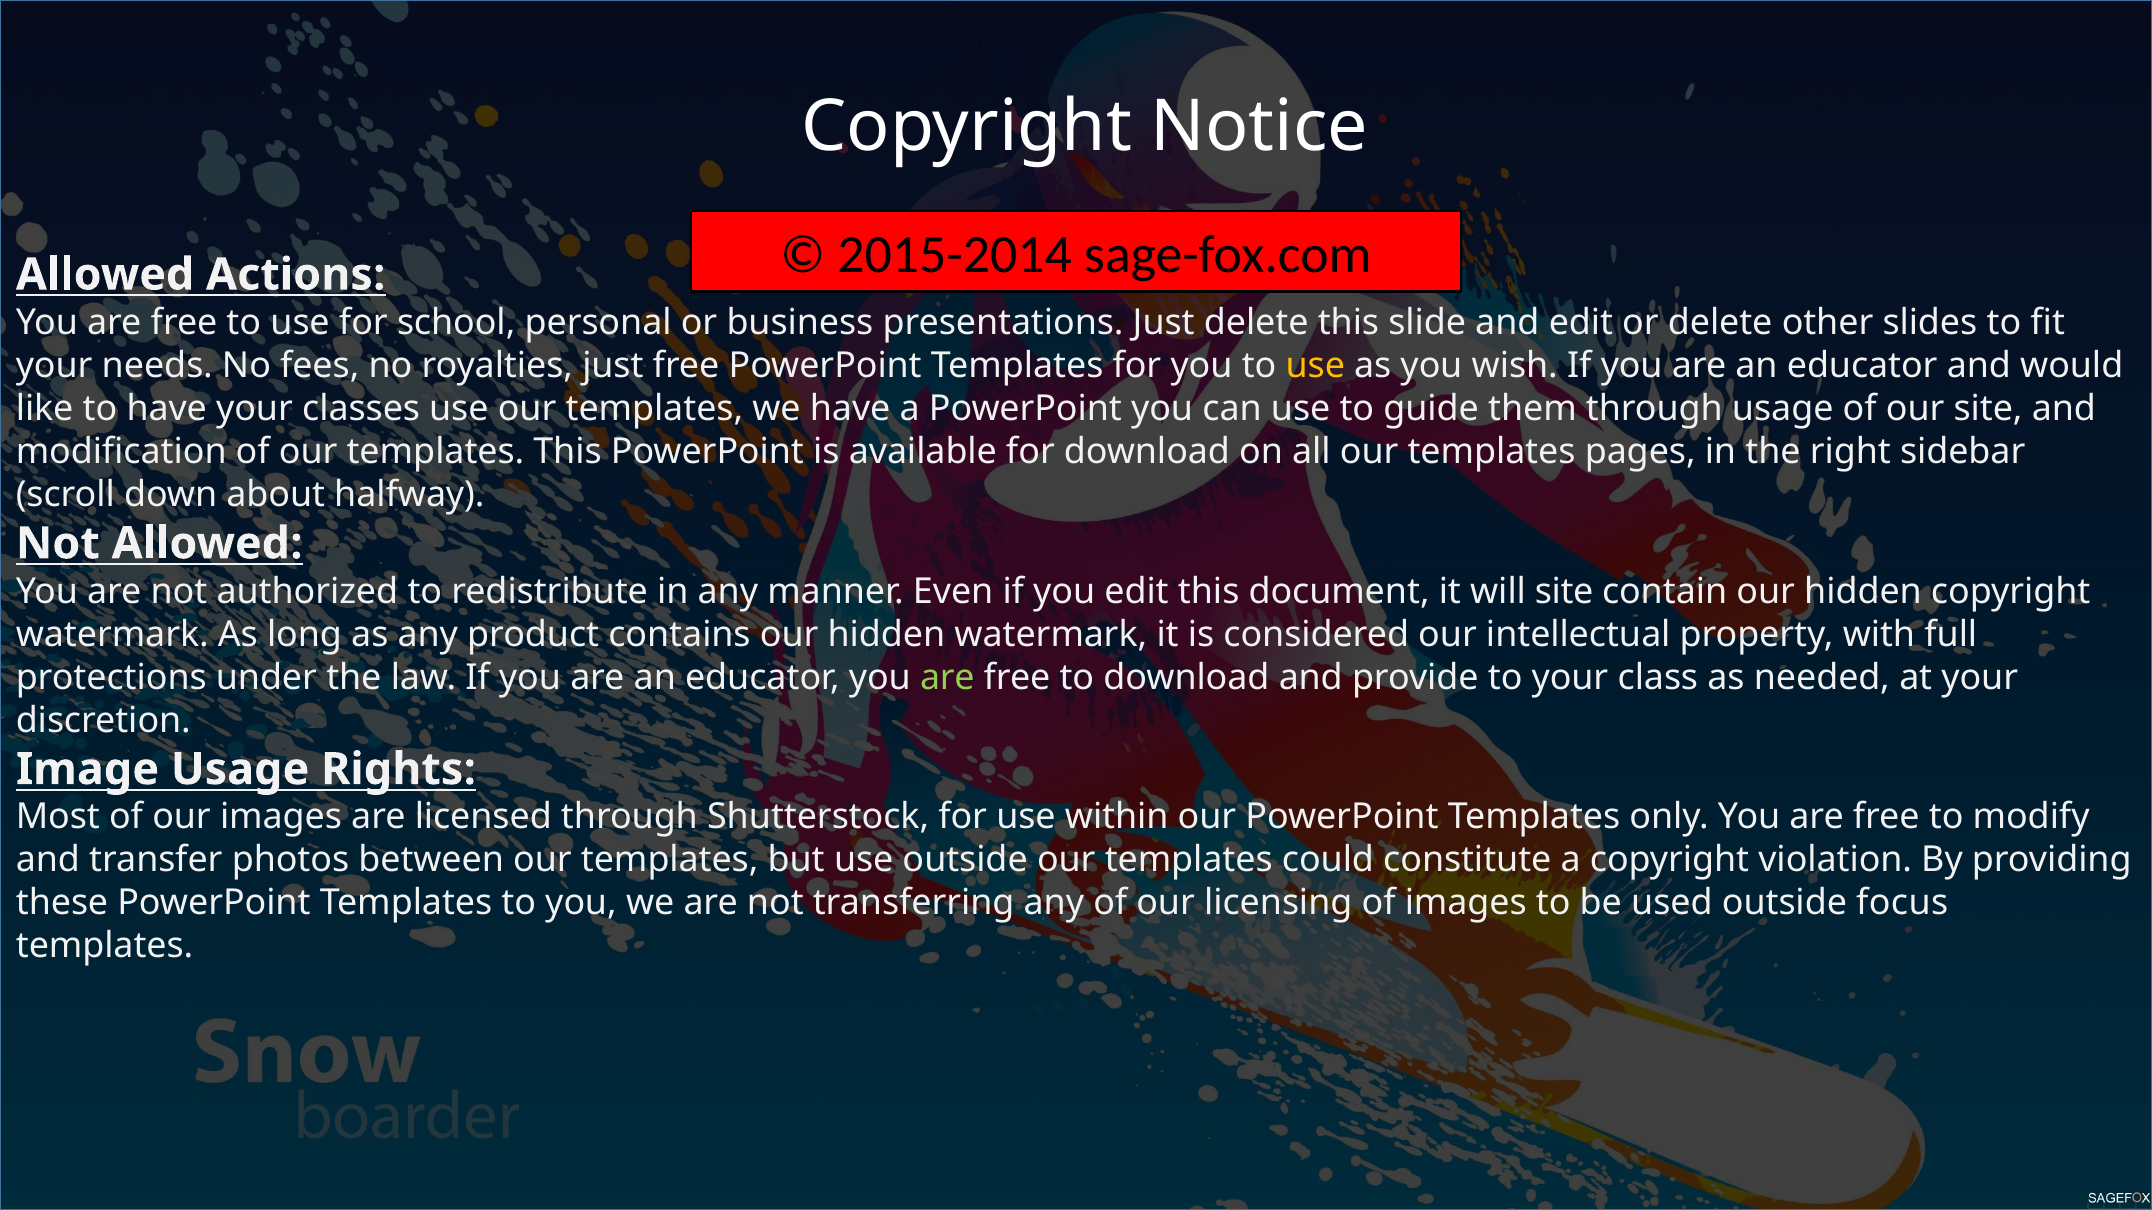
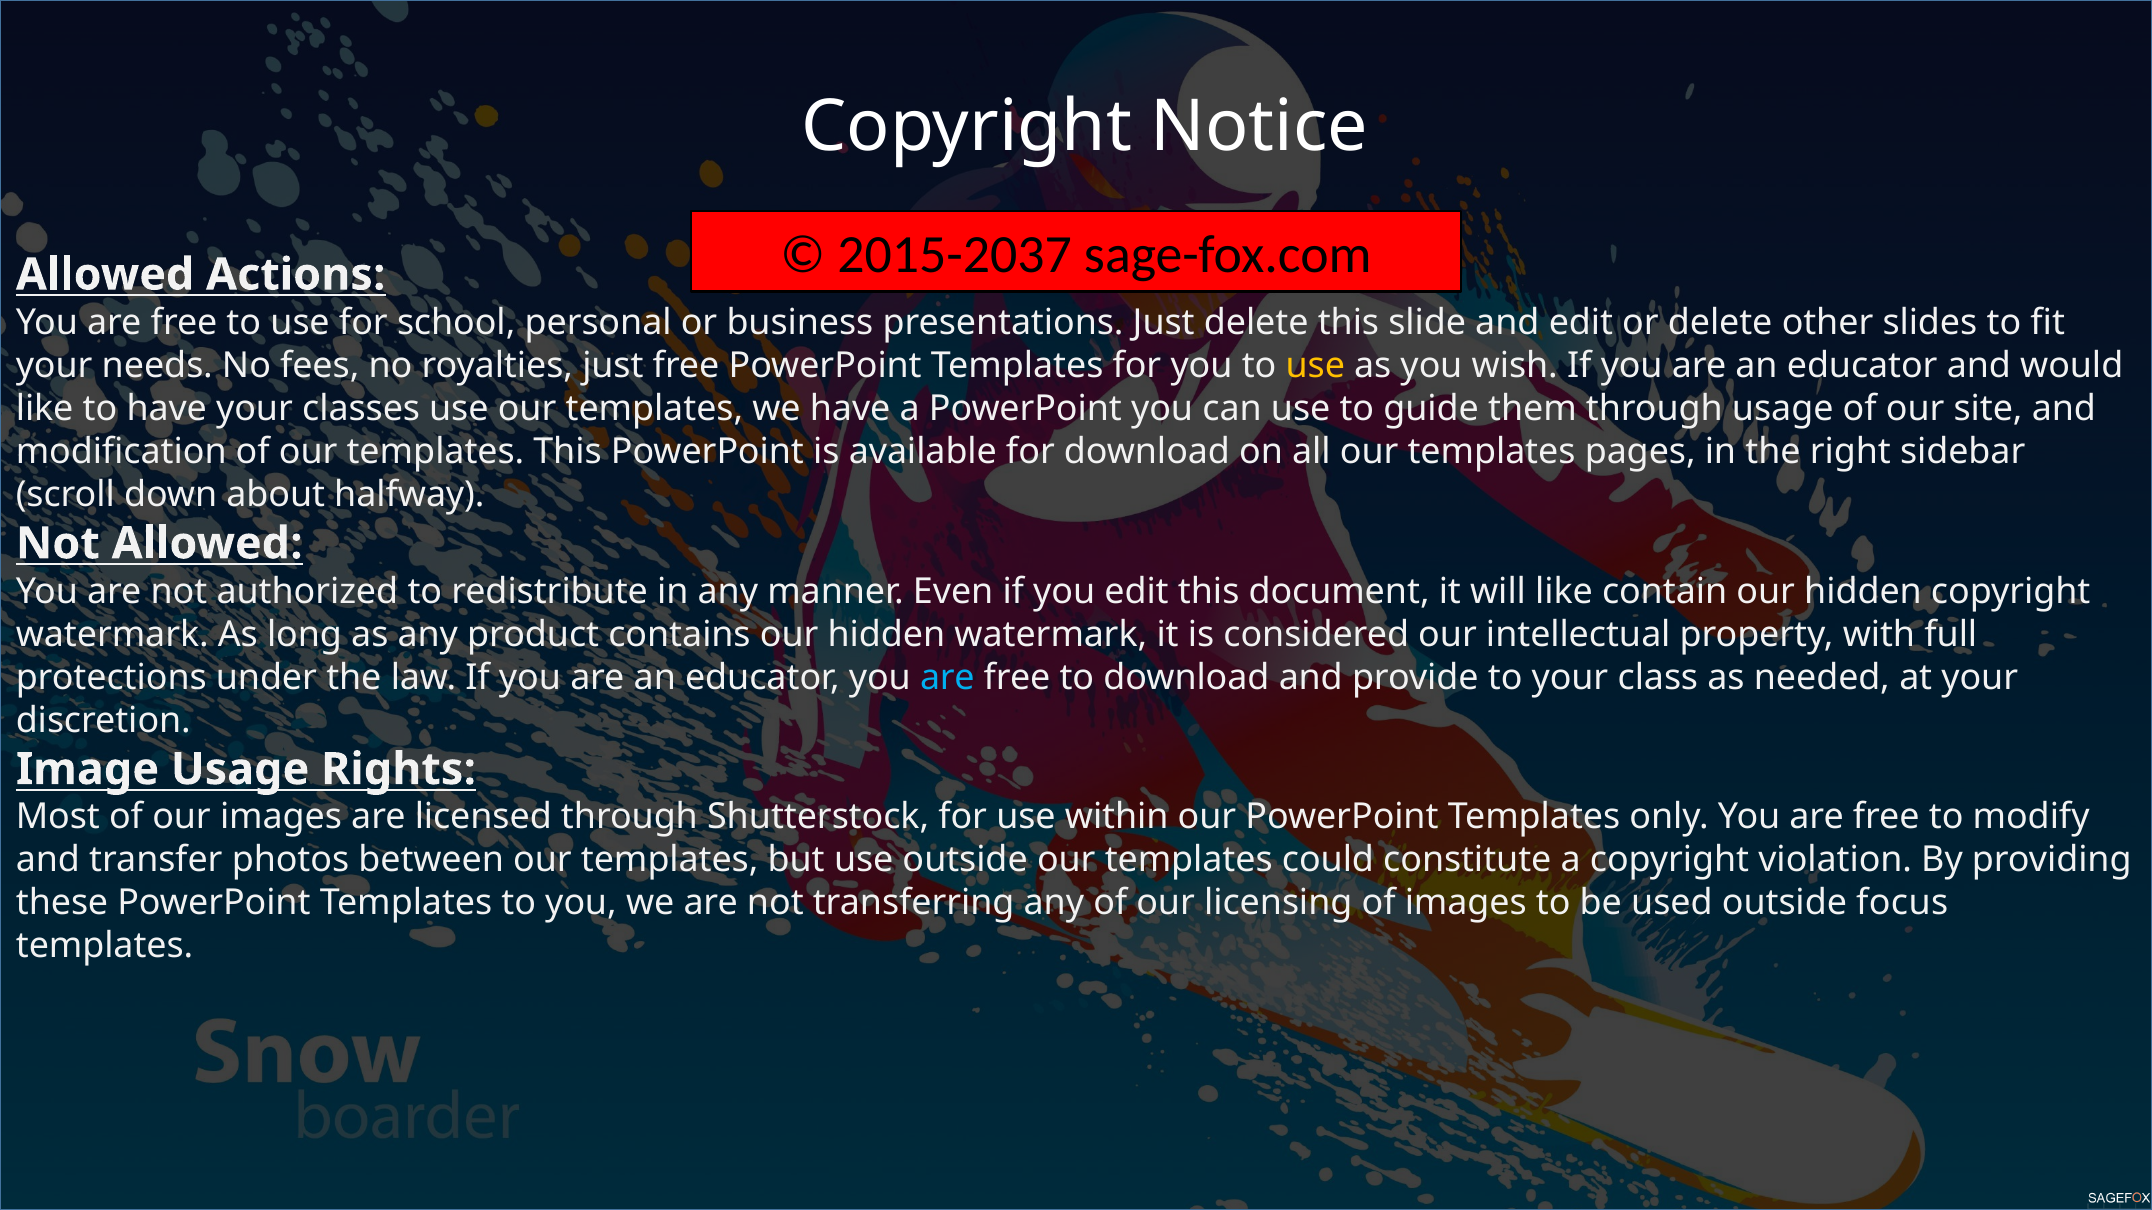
2015-2014: 2015-2014 -> 2015-2037
will site: site -> like
are at (947, 678) colour: light green -> light blue
